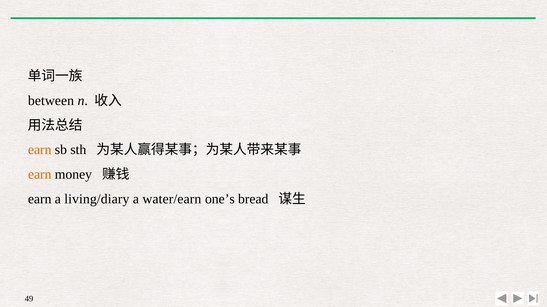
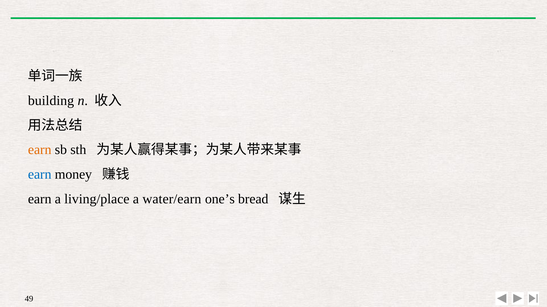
between: between -> building
earn at (40, 175) colour: orange -> blue
living/diary: living/diary -> living/place
